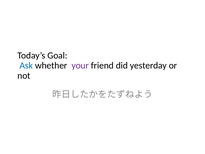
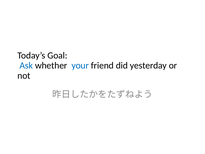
your colour: purple -> blue
